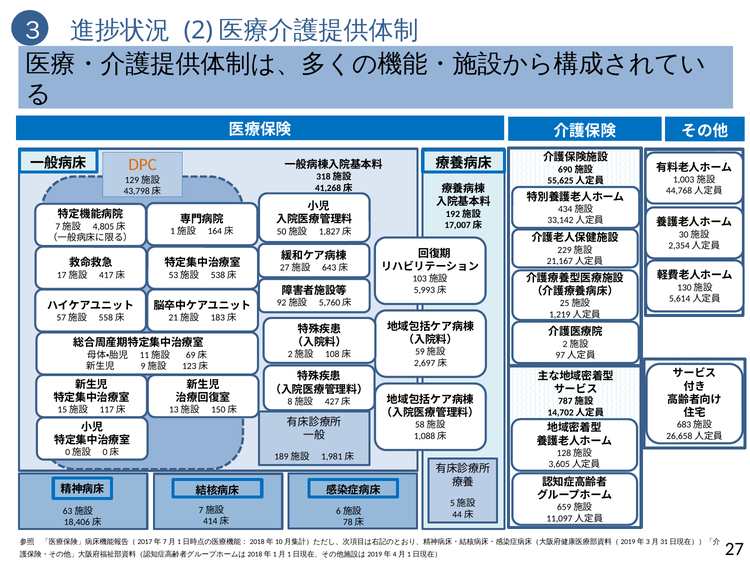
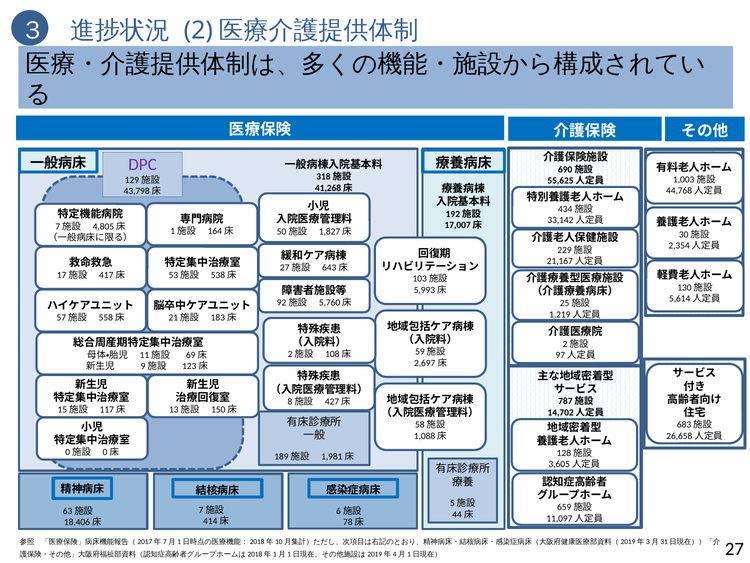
DPC colour: orange -> purple
